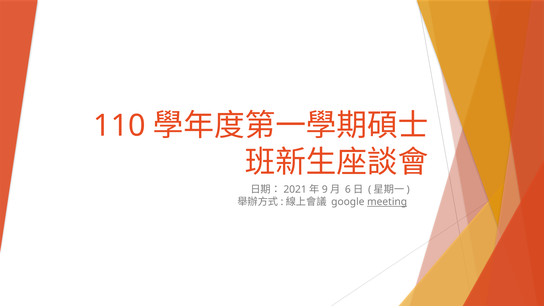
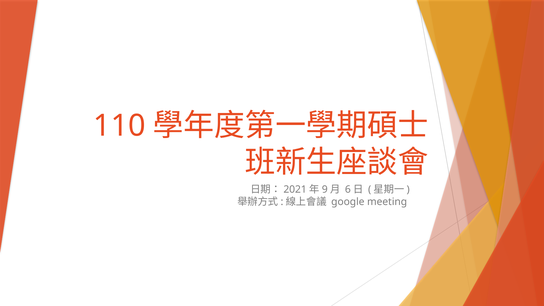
meeting underline: present -> none
